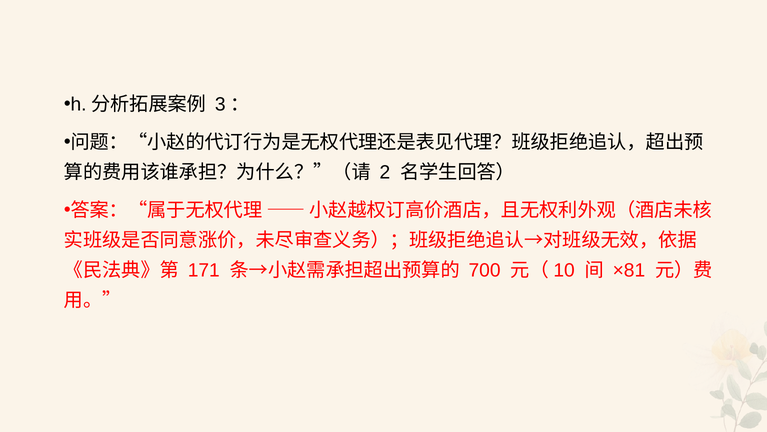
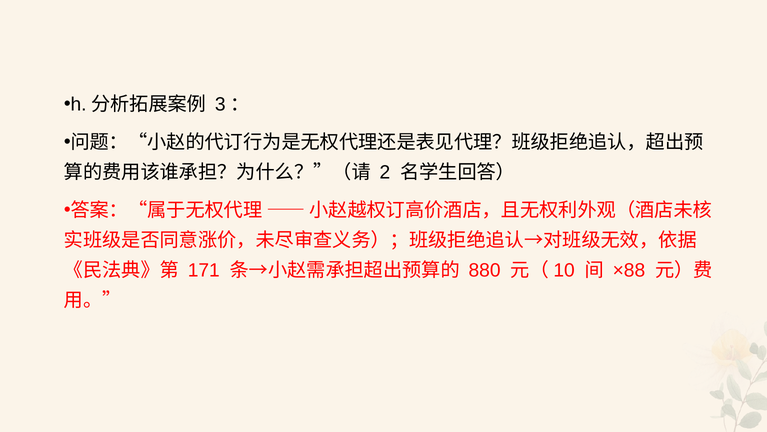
700: 700 -> 880
×81: ×81 -> ×88
